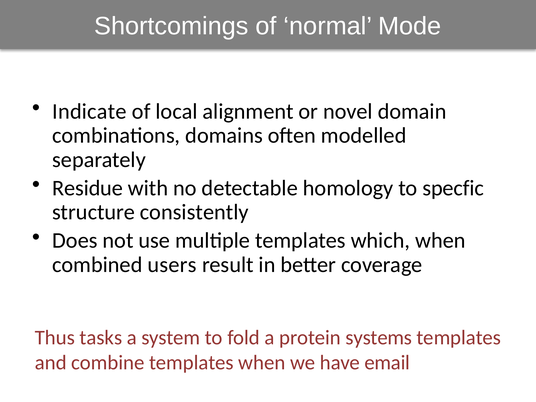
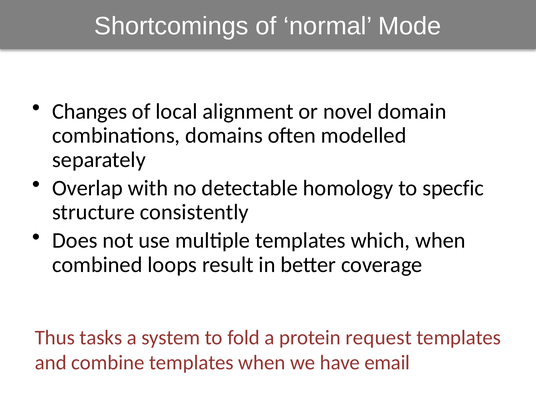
Indicate: Indicate -> Changes
Residue: Residue -> Overlap
users: users -> loops
systems: systems -> request
